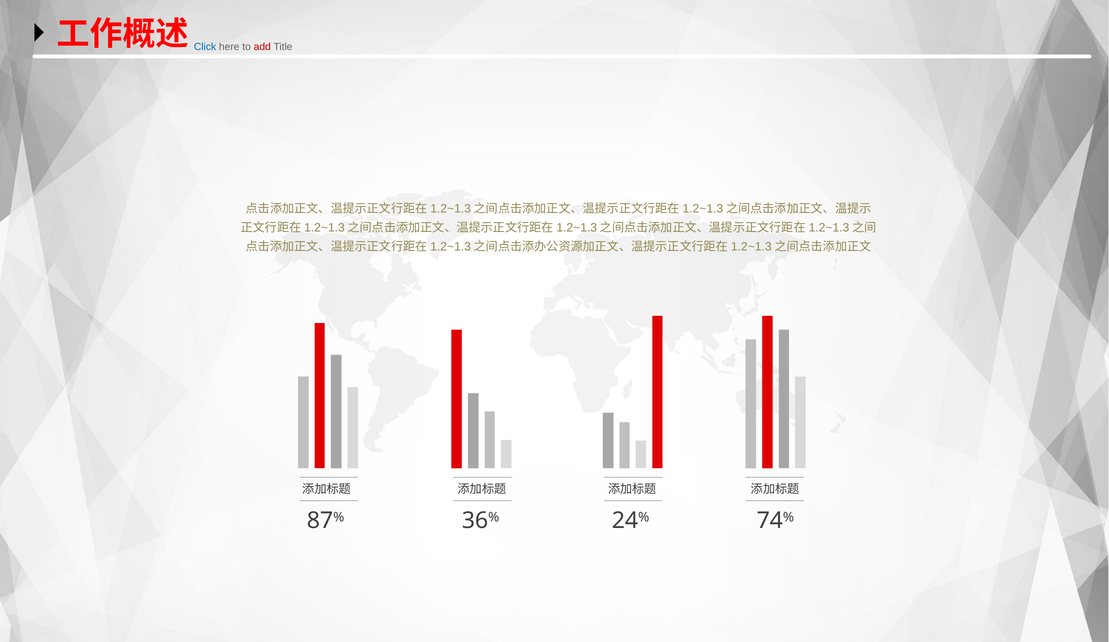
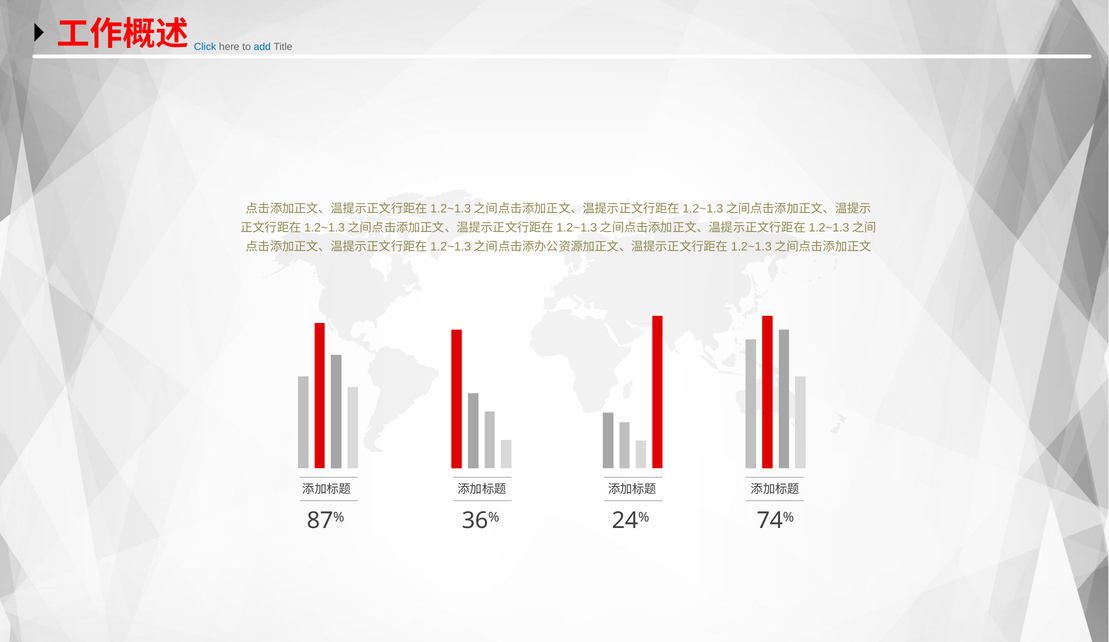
add colour: red -> blue
